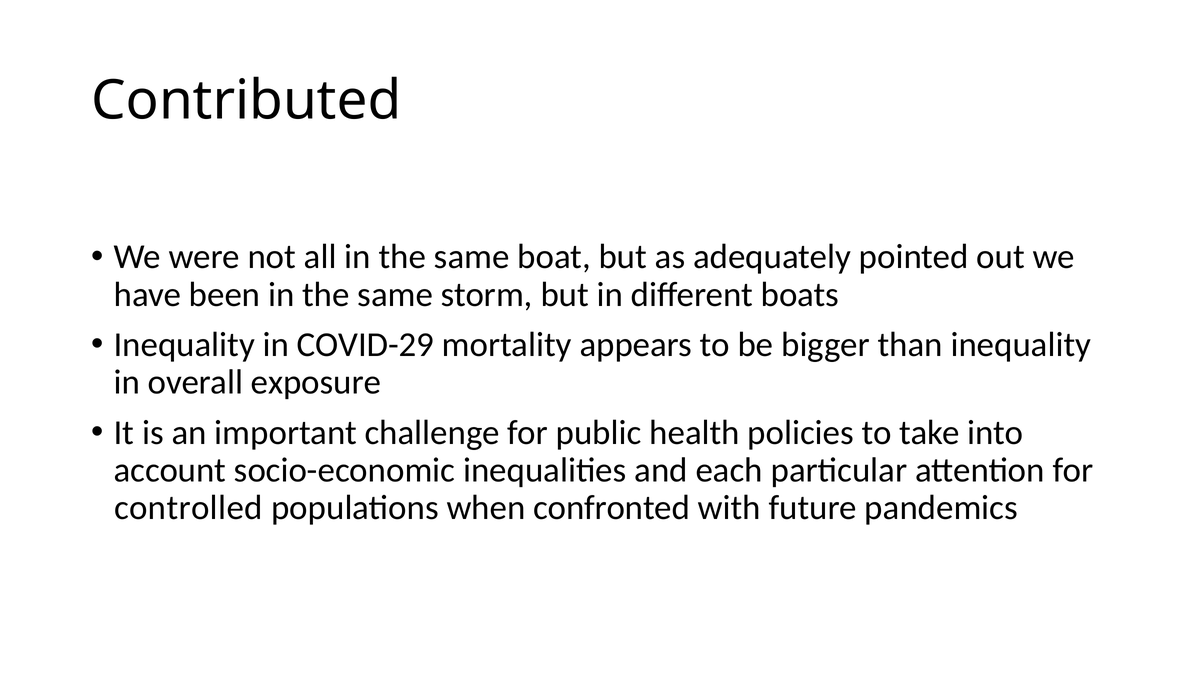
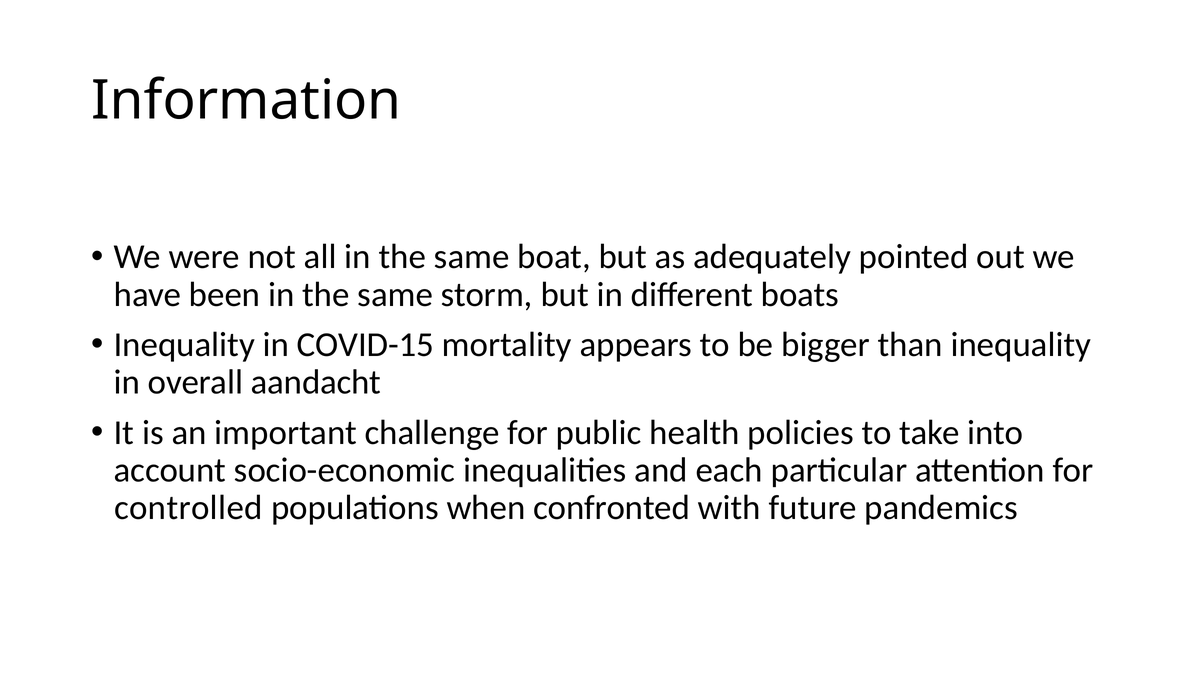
Contributed: Contributed -> Information
COVID-29: COVID-29 -> COVID-15
exposure: exposure -> aandacht
